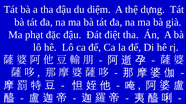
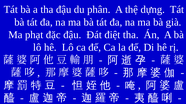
diệm: diệm -> phân
